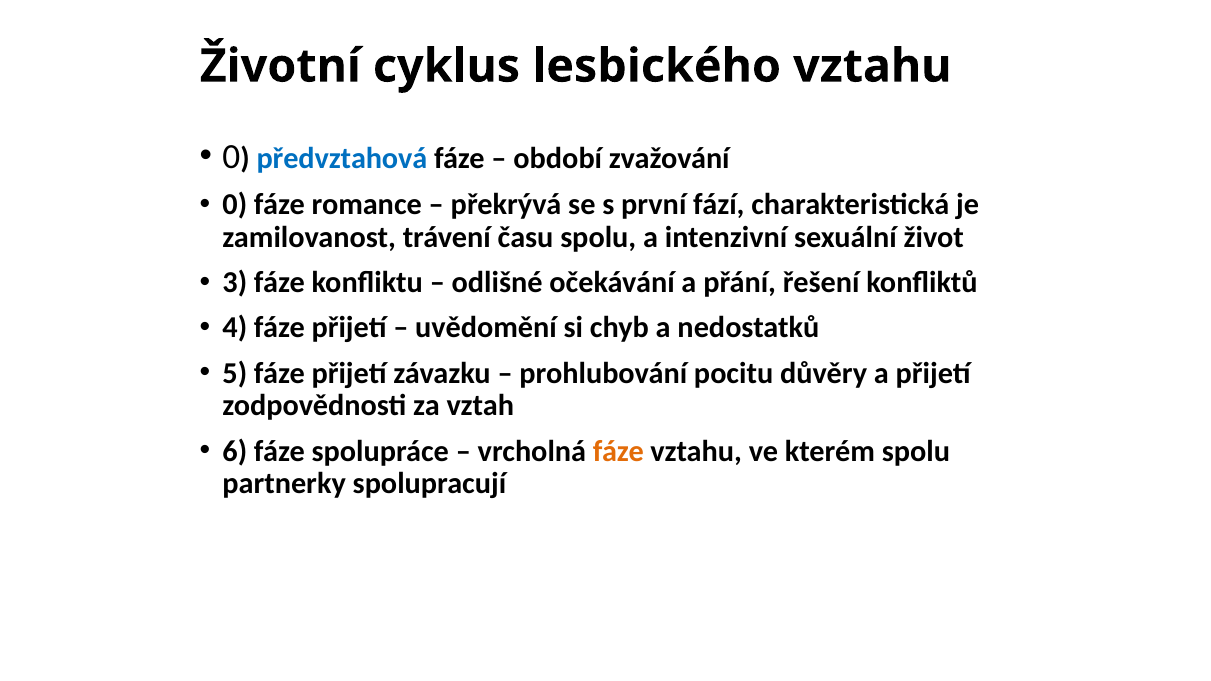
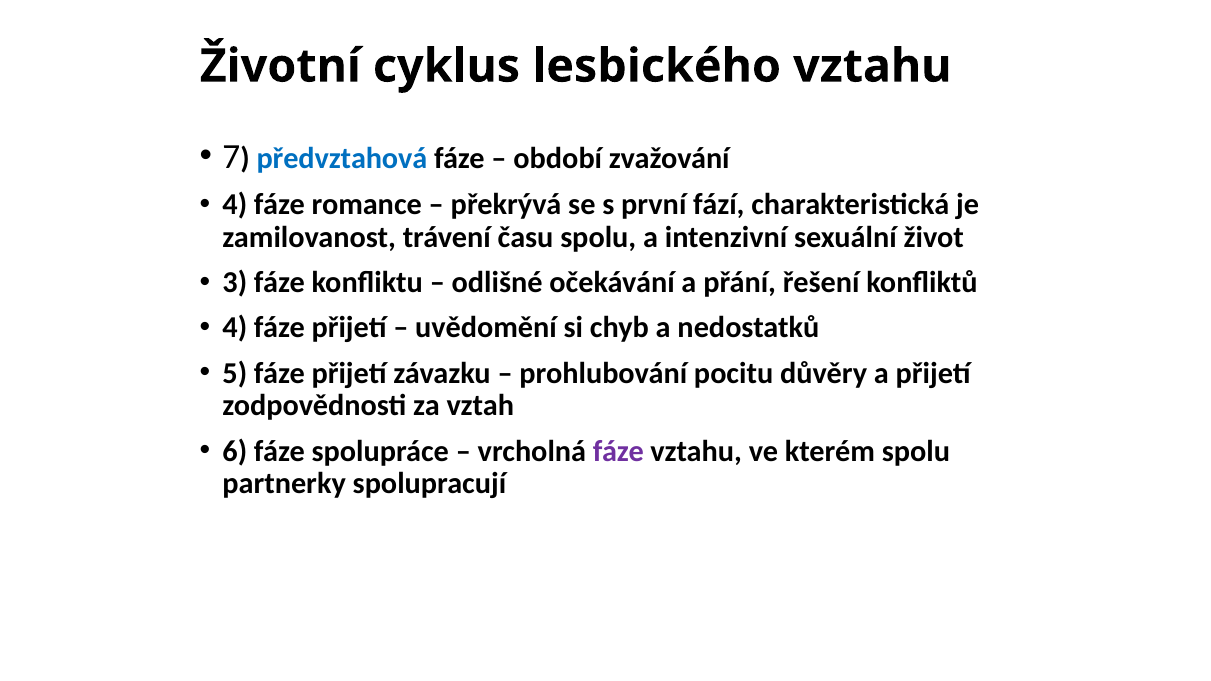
0 at (231, 157): 0 -> 7
0 at (235, 205): 0 -> 4
fáze at (618, 451) colour: orange -> purple
